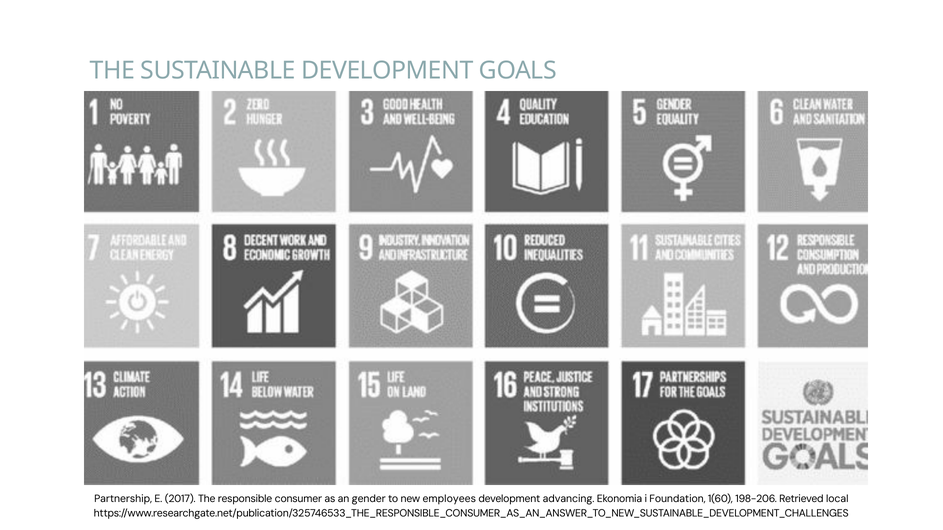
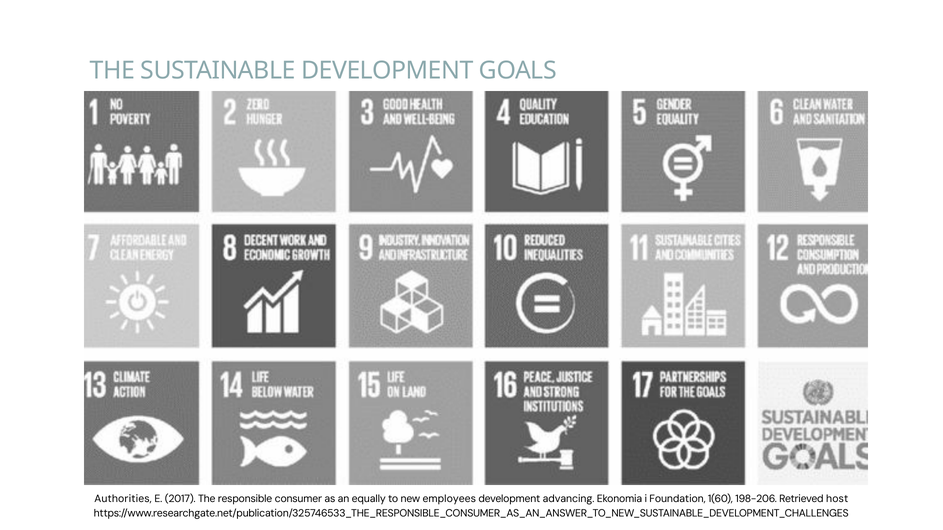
Partnership: Partnership -> Authorities
gender: gender -> equally
local: local -> host
